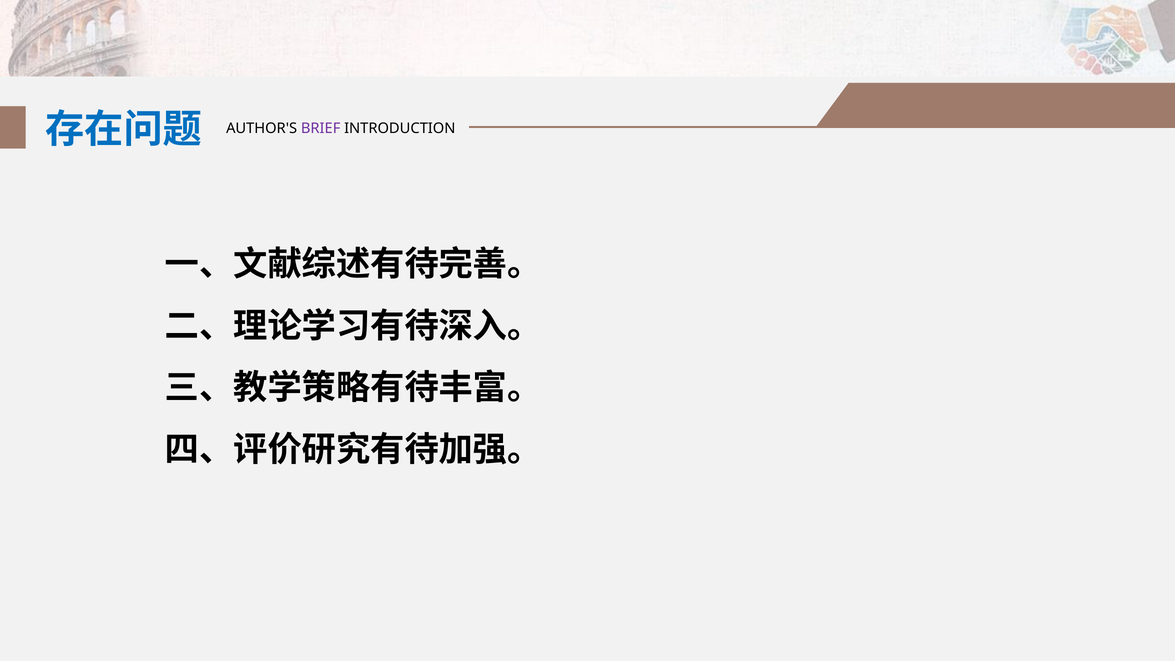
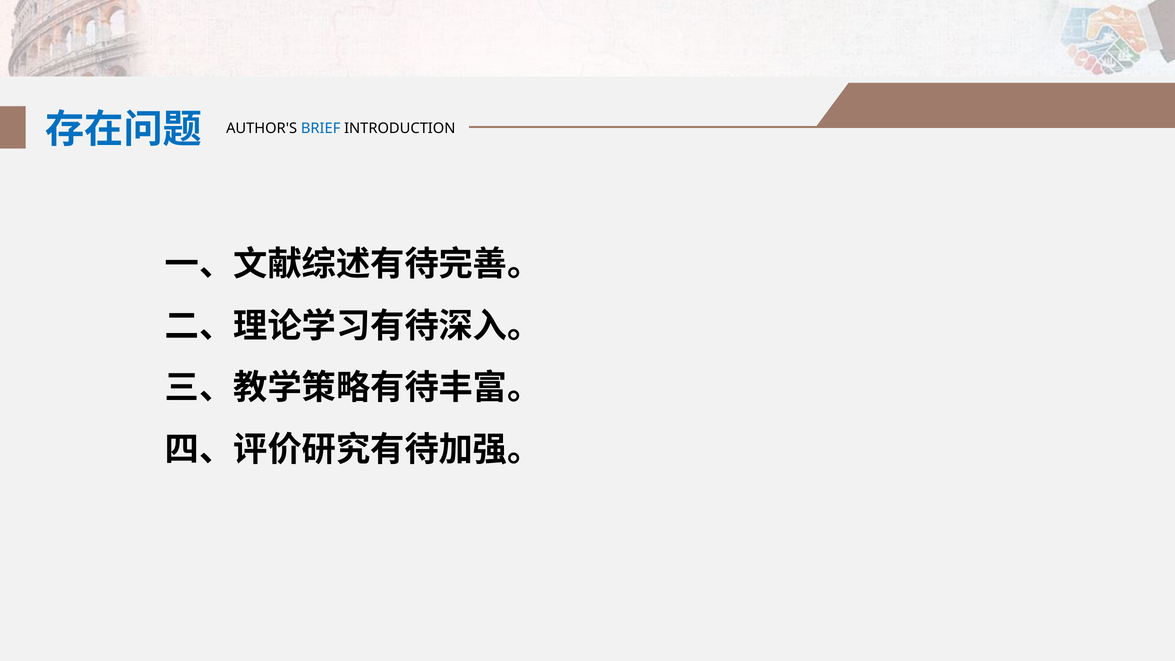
BRIEF colour: purple -> blue
